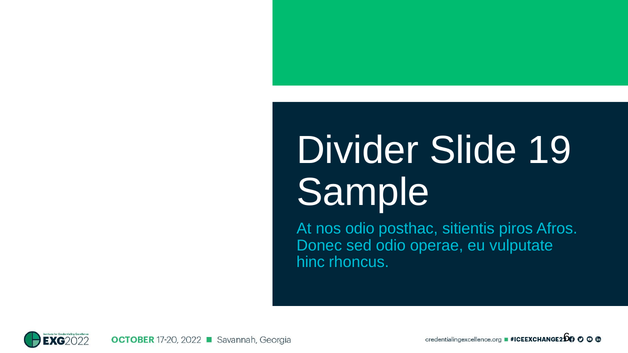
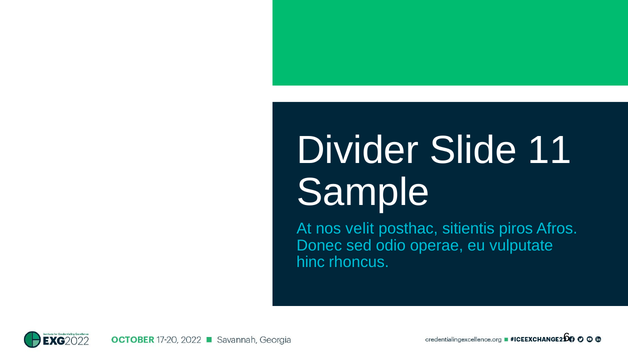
19: 19 -> 11
nos odio: odio -> velit
